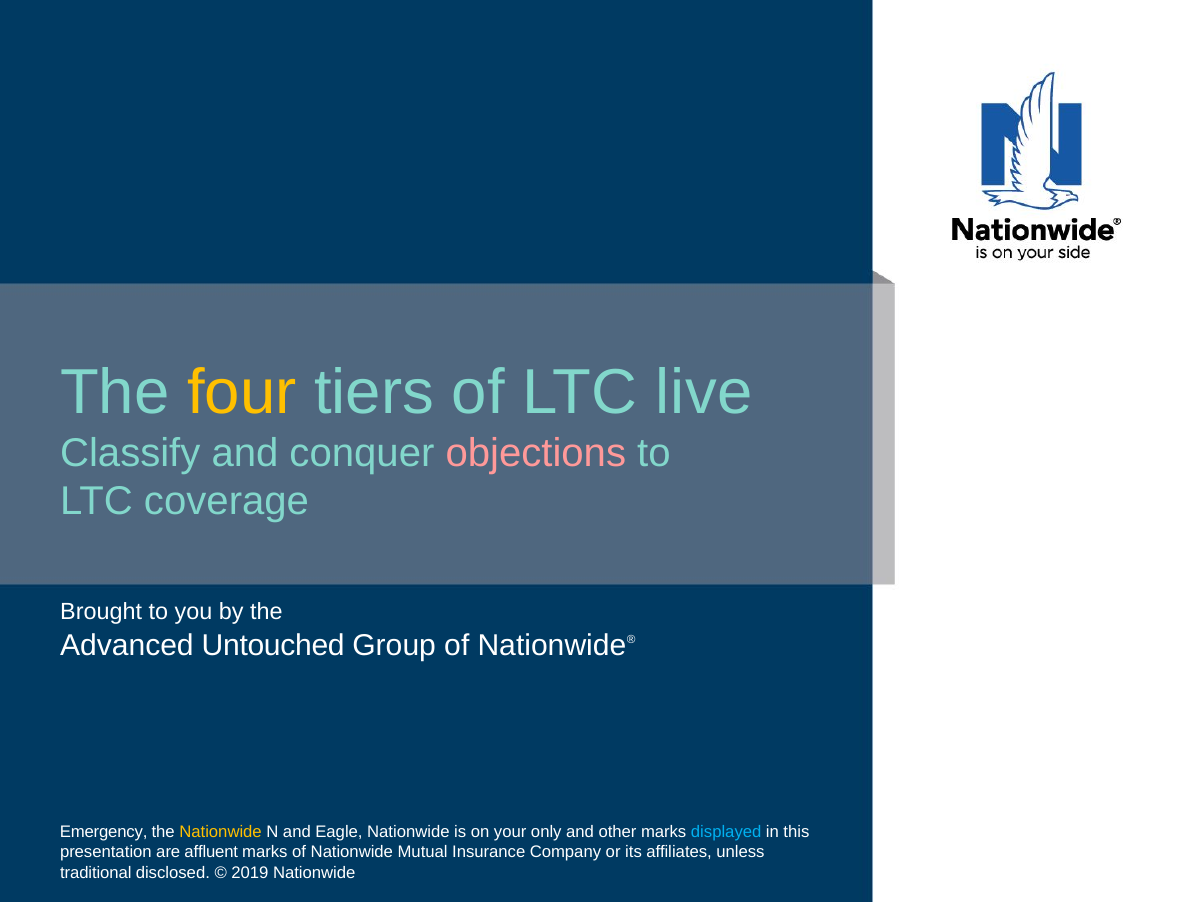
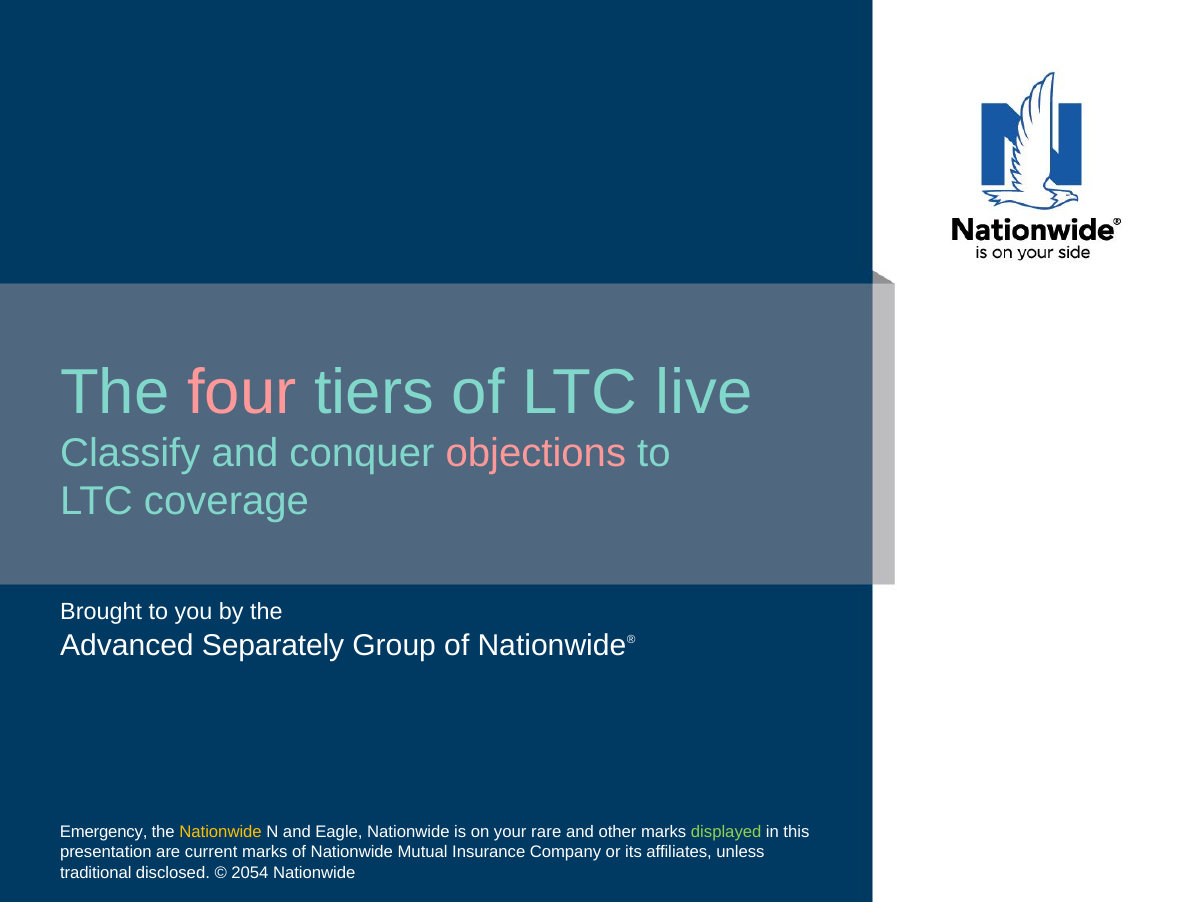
four colour: yellow -> pink
Untouched: Untouched -> Separately
only: only -> rare
displayed colour: light blue -> light green
affluent: affluent -> current
2019: 2019 -> 2054
